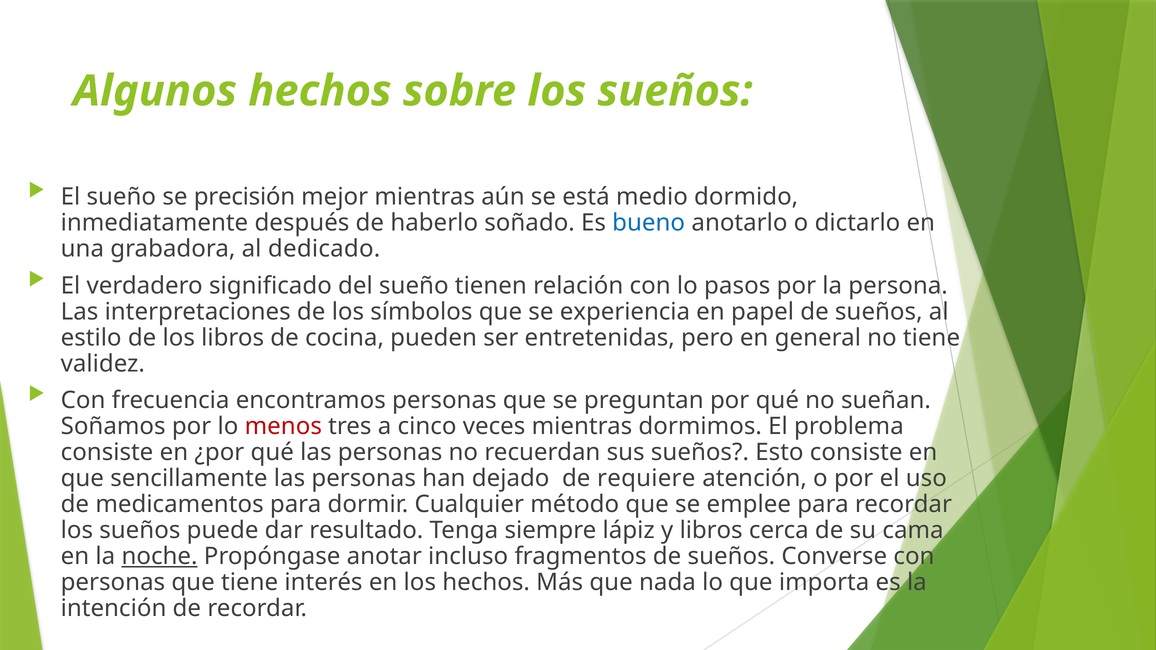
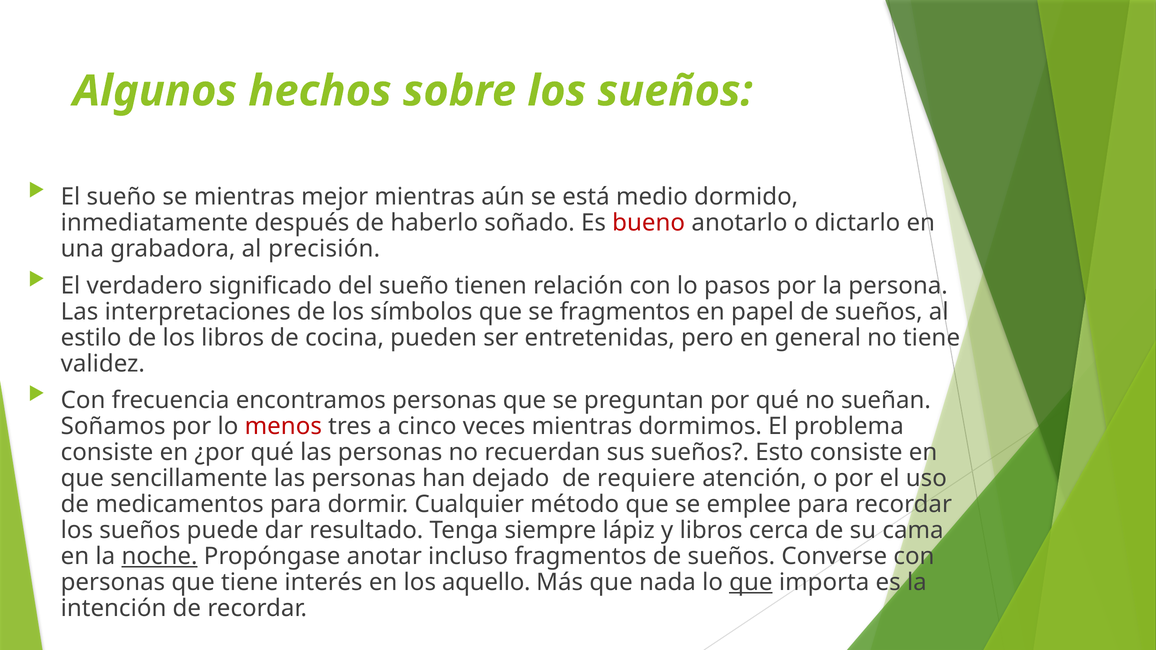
se precisión: precisión -> mientras
bueno colour: blue -> red
dedicado: dedicado -> precisión
se experiencia: experiencia -> fragmentos
los hechos: hechos -> aquello
que at (751, 583) underline: none -> present
